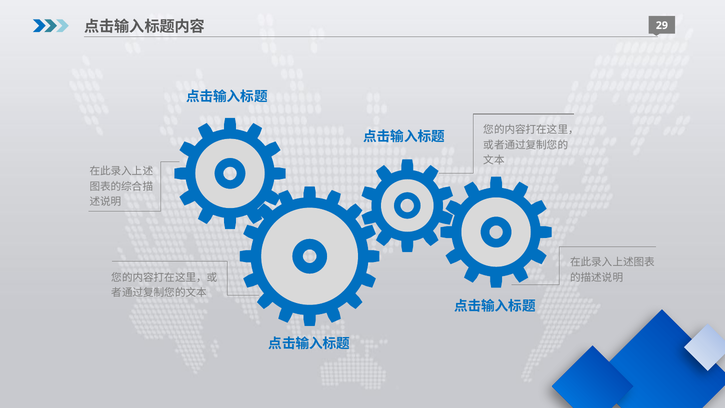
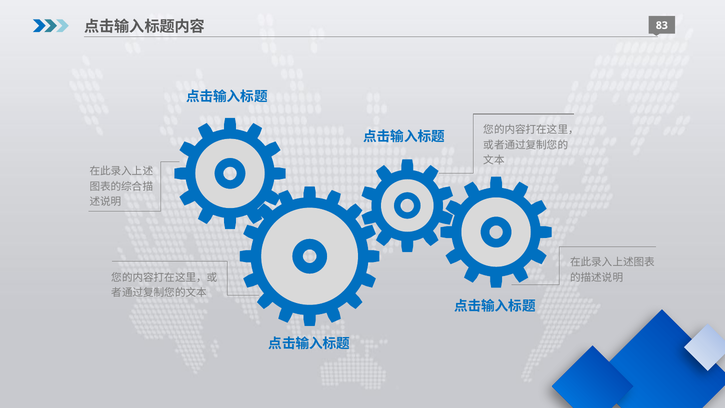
29: 29 -> 83
